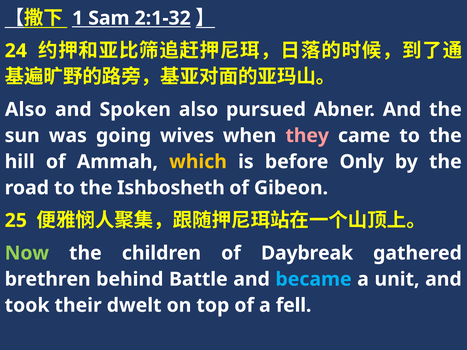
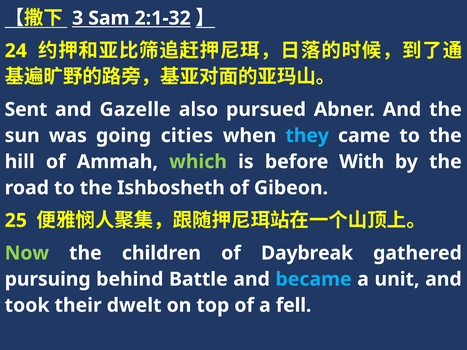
1: 1 -> 3
Also at (26, 110): Also -> Sent
Spoken: Spoken -> Gazelle
wives: wives -> cities
they colour: pink -> light blue
which colour: yellow -> light green
Only: Only -> With
brethren: brethren -> pursuing
